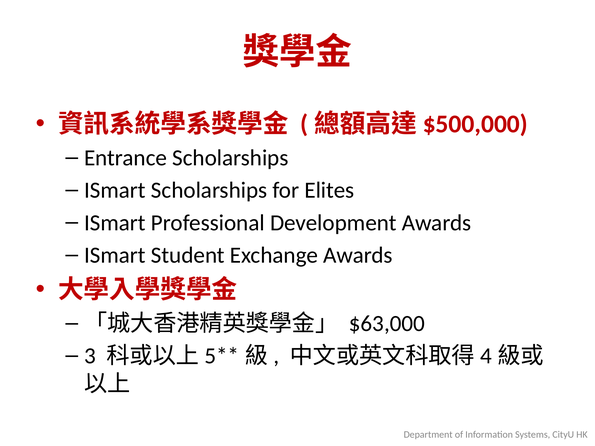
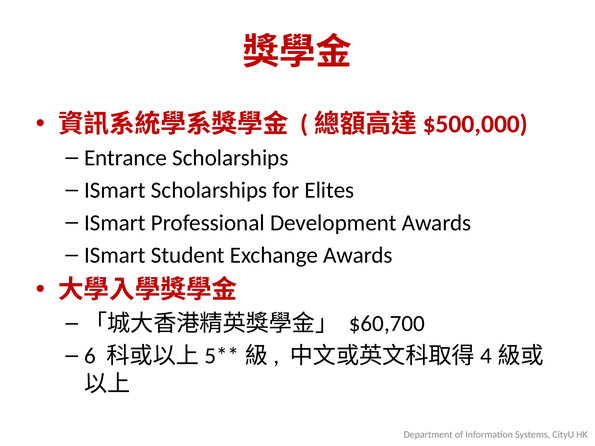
$63,000: $63,000 -> $60,700
3: 3 -> 6
